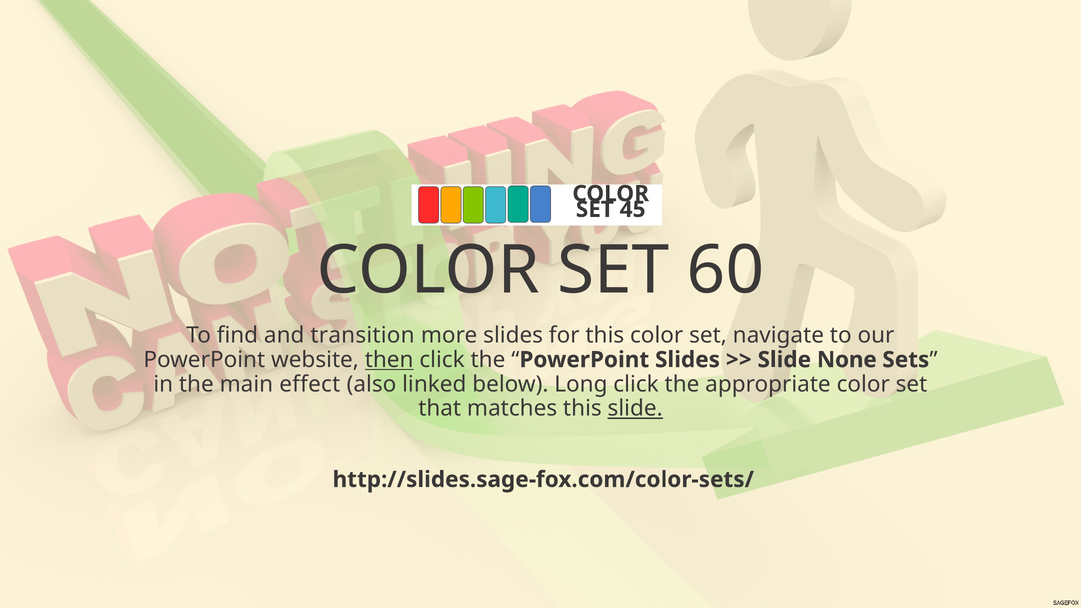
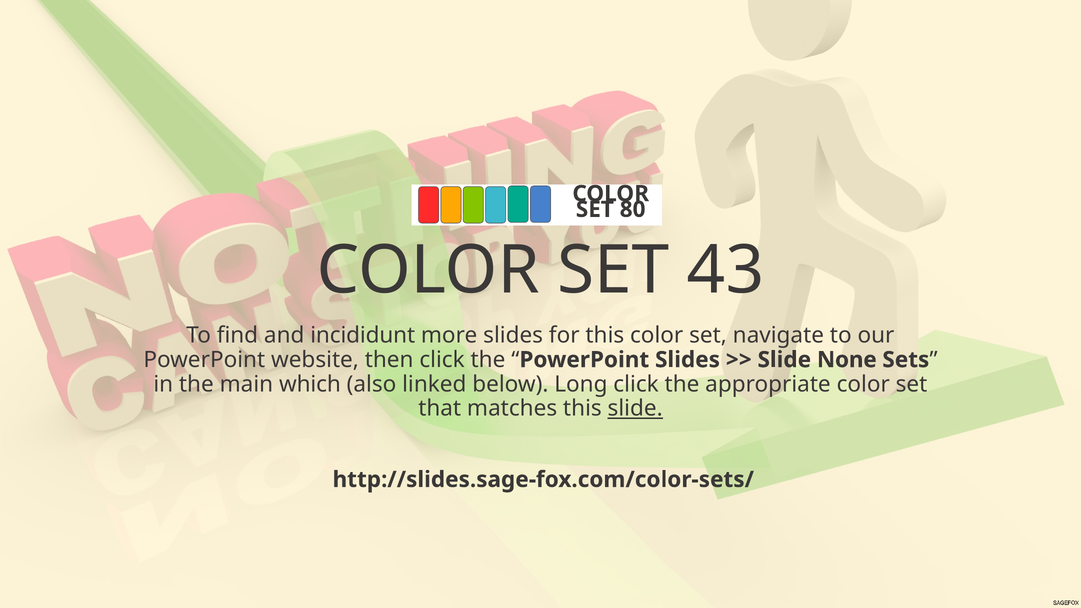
45: 45 -> 80
60: 60 -> 43
transition: transition -> incididunt
then underline: present -> none
effect: effect -> which
